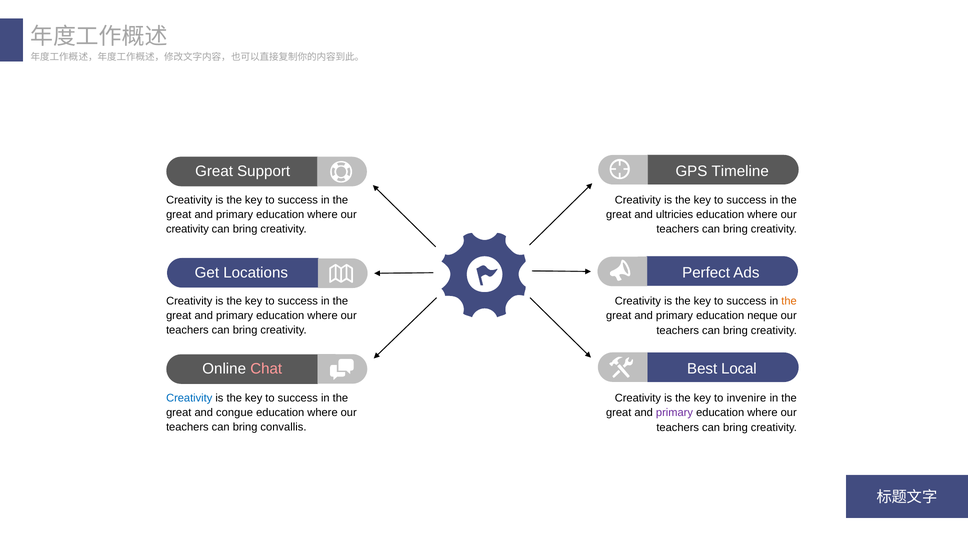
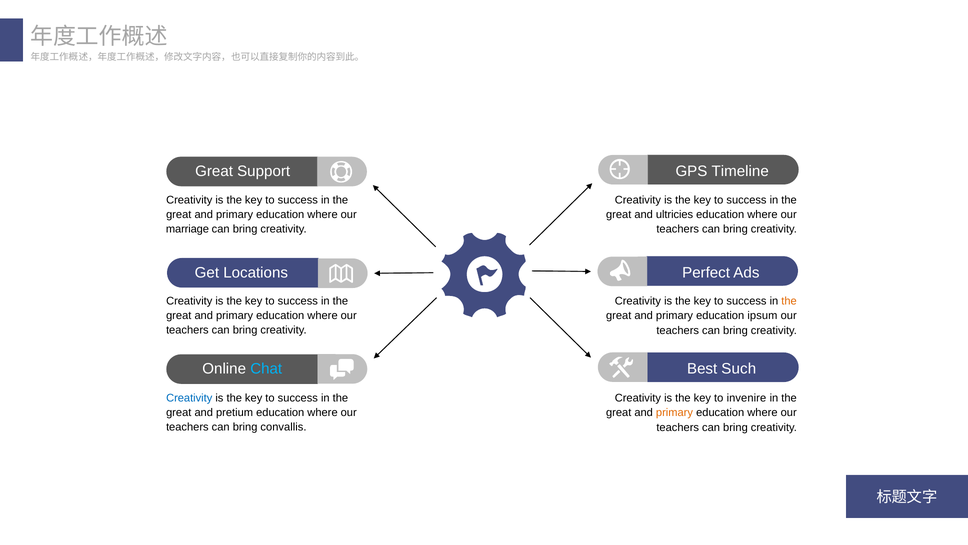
creativity at (187, 229): creativity -> marriage
neque: neque -> ipsum
Chat colour: pink -> light blue
Local: Local -> Such
congue: congue -> pretium
primary at (674, 412) colour: purple -> orange
